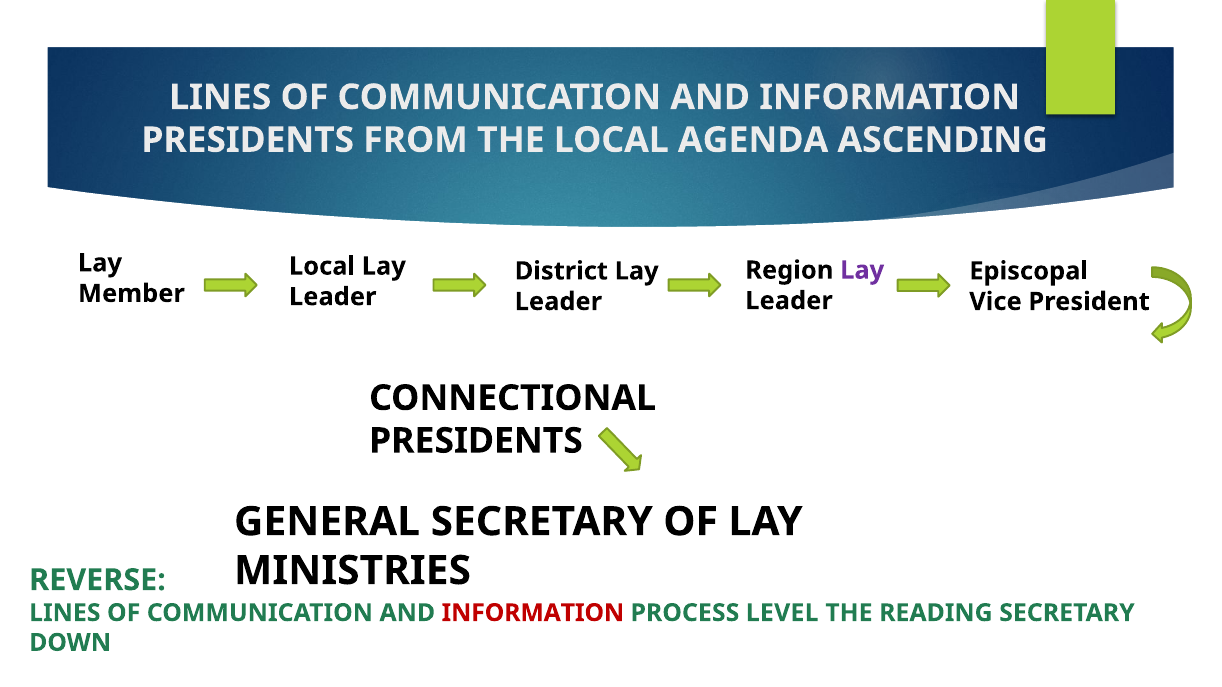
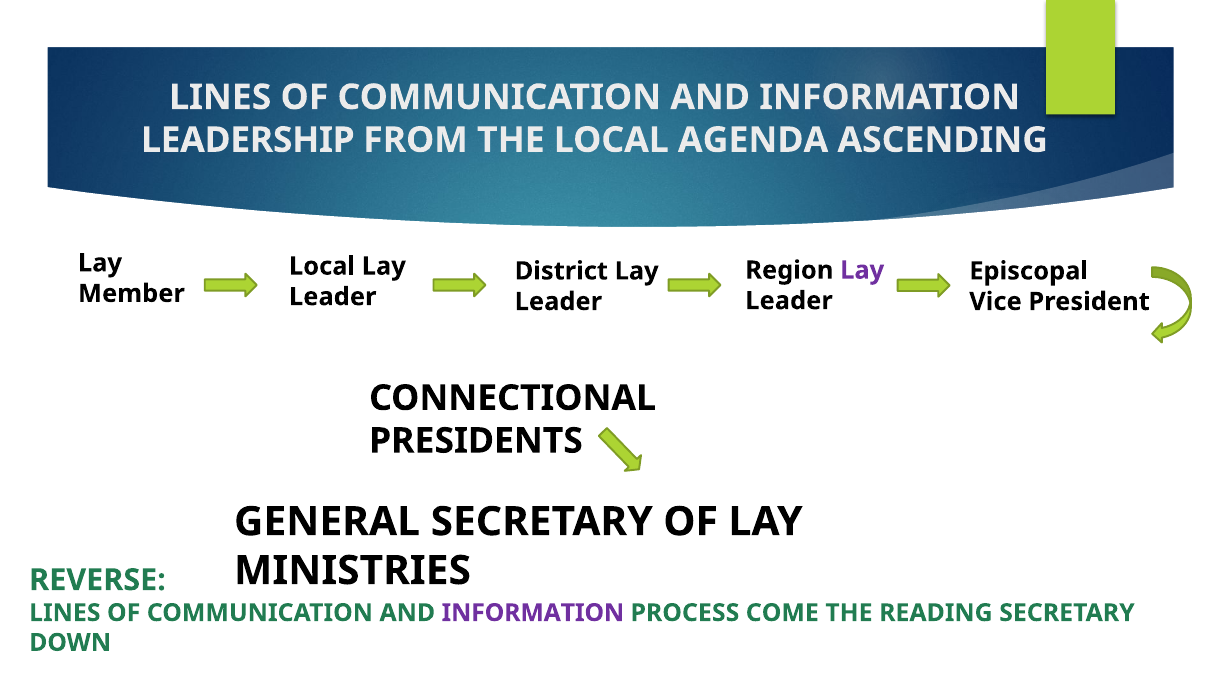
PRESIDENTS at (248, 140): PRESIDENTS -> LEADERSHIP
INFORMATION at (533, 613) colour: red -> purple
LEVEL: LEVEL -> COME
